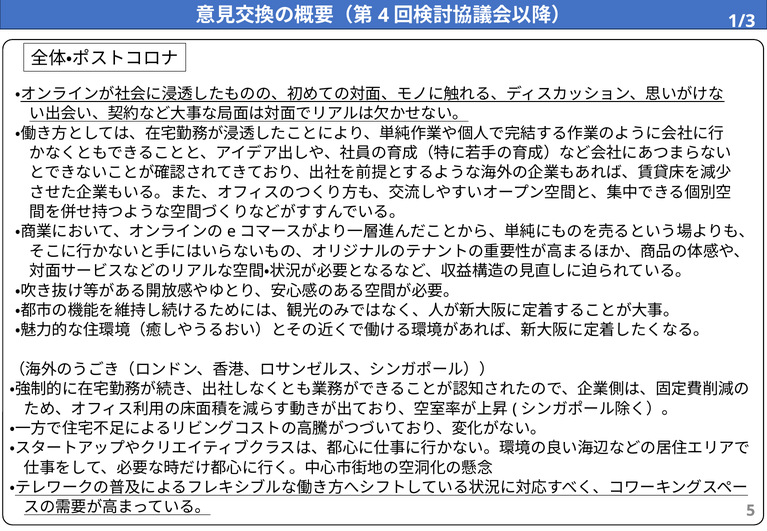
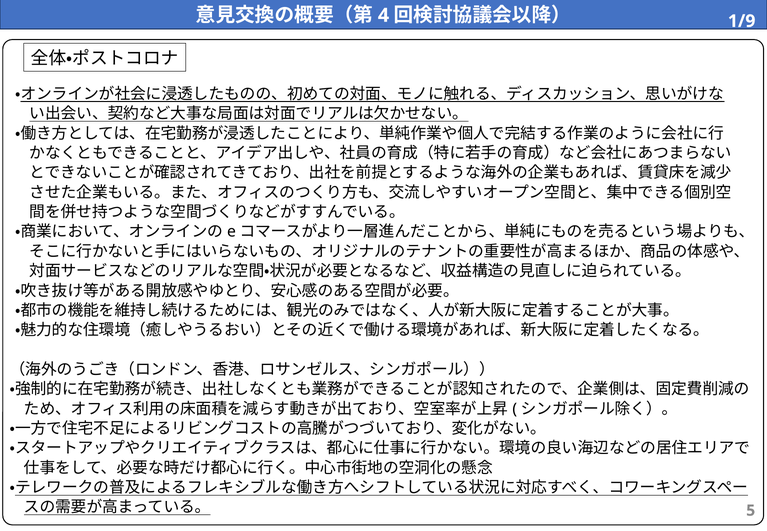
1/3: 1/3 -> 1/9
